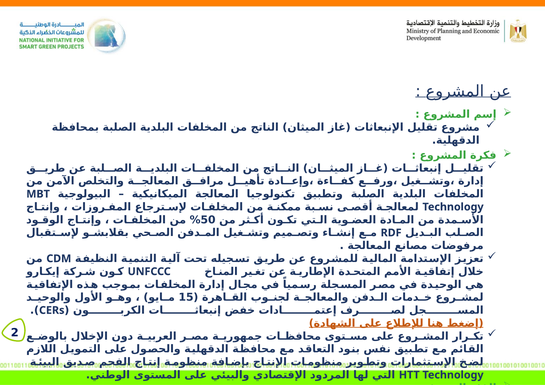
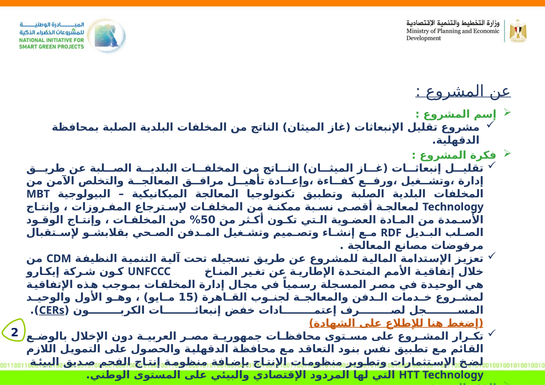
CERs underline: none -> present
